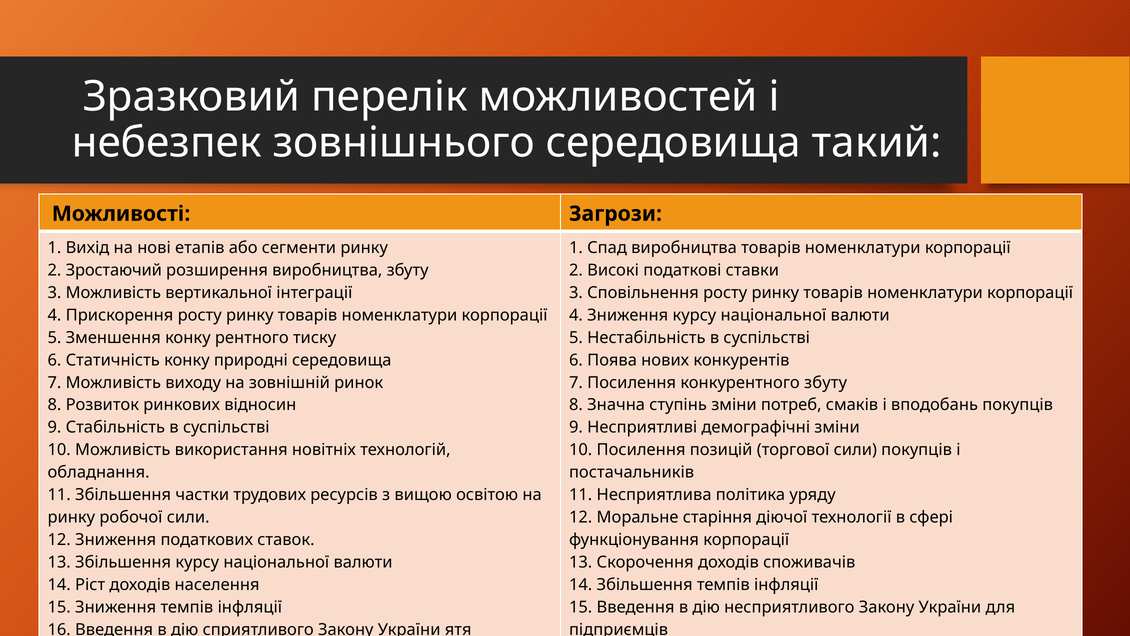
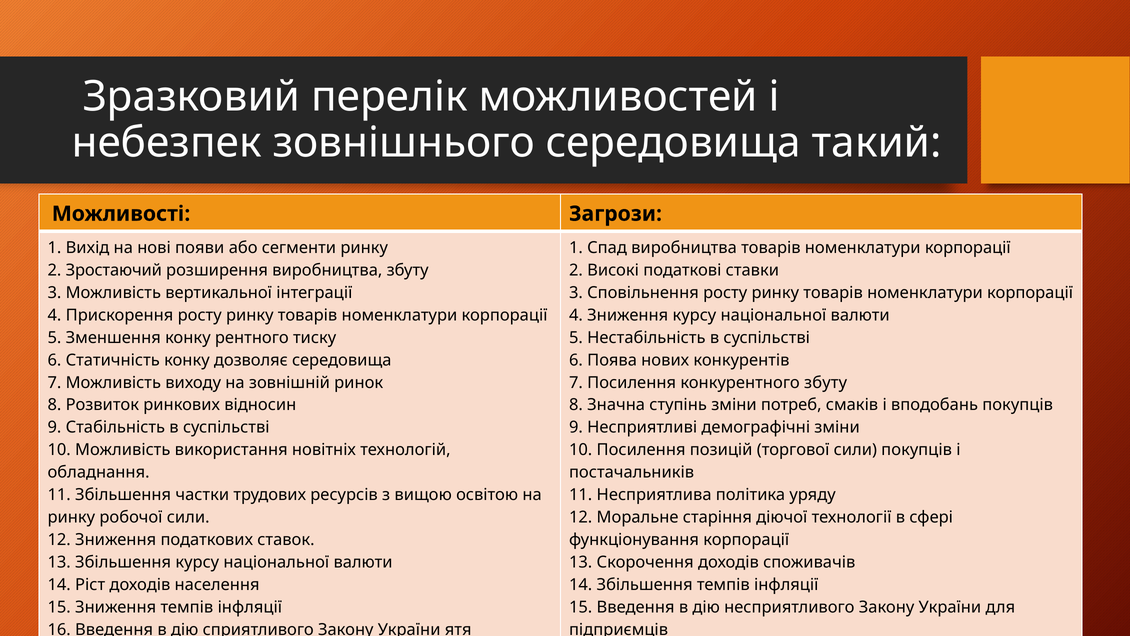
етапів: етапів -> появи
конку природні: природні -> дозволяє
